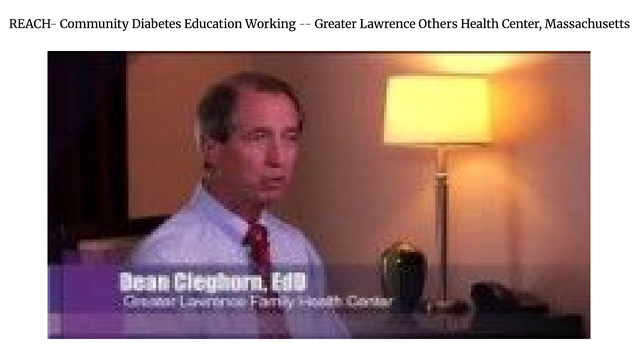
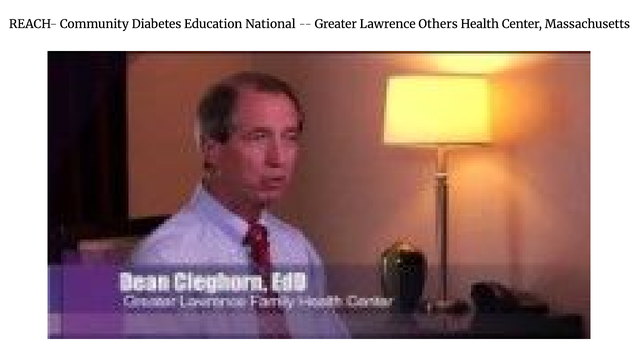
Working: Working -> National
